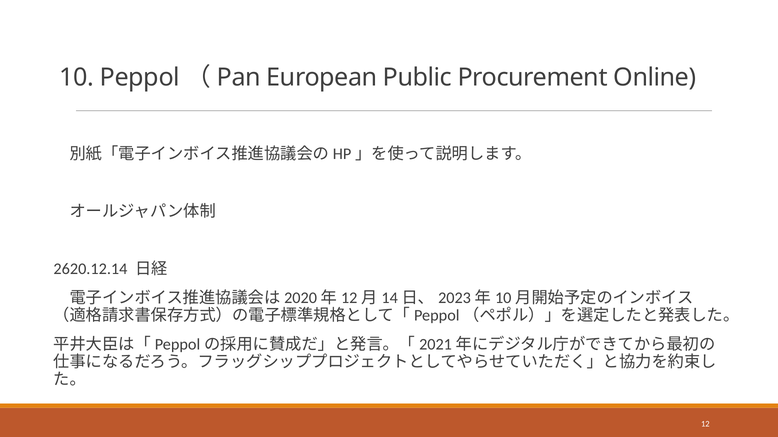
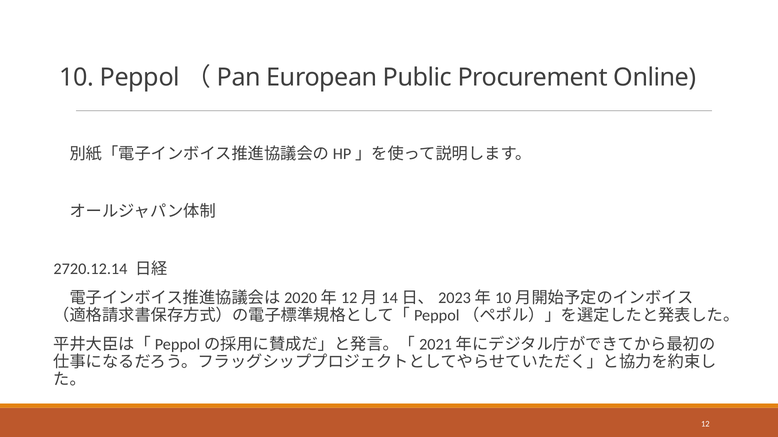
2620.12.14: 2620.12.14 -> 2720.12.14
